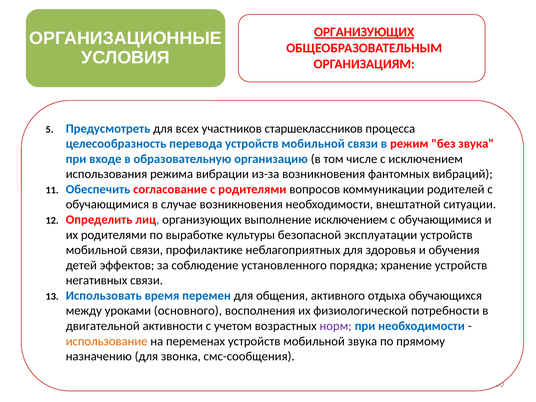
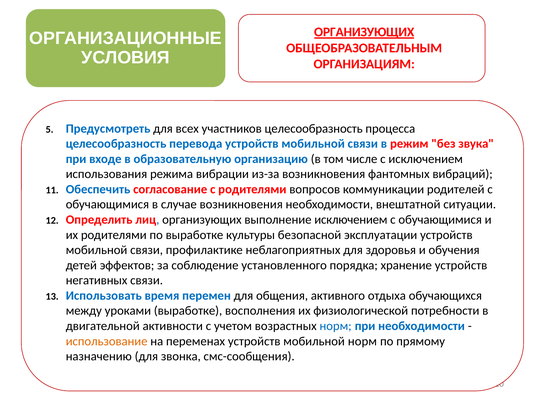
участников старшеклассников: старшеклассников -> целесообразность
уроками основного: основного -> выработке
норм at (336, 326) colour: purple -> blue
мобильной звука: звука -> норм
